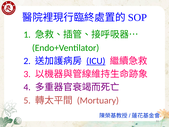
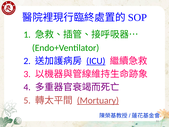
Mortuary underline: none -> present
